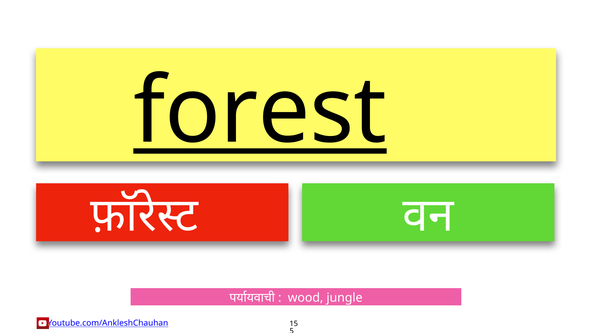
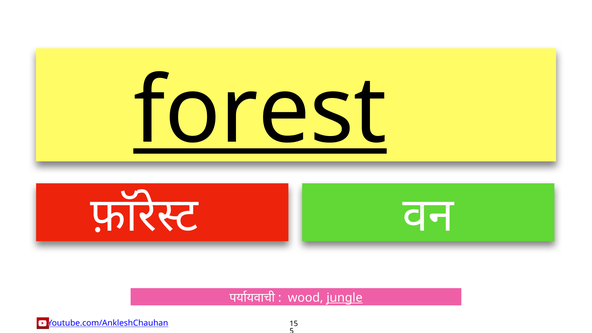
jungle underline: none -> present
